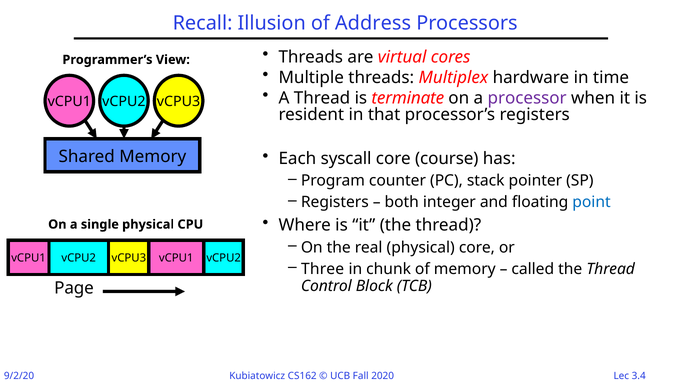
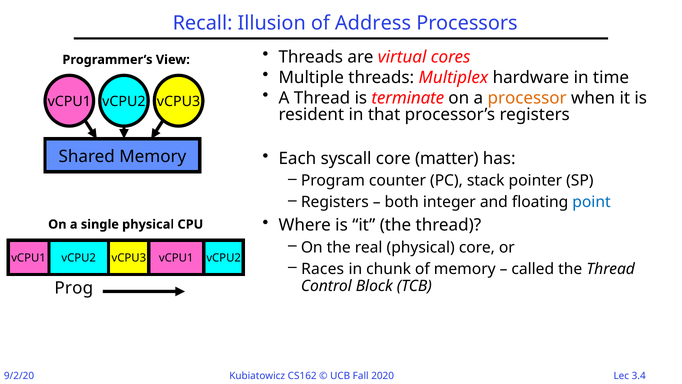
processor colour: purple -> orange
course: course -> matter
Three: Three -> Races
Page: Page -> Prog
